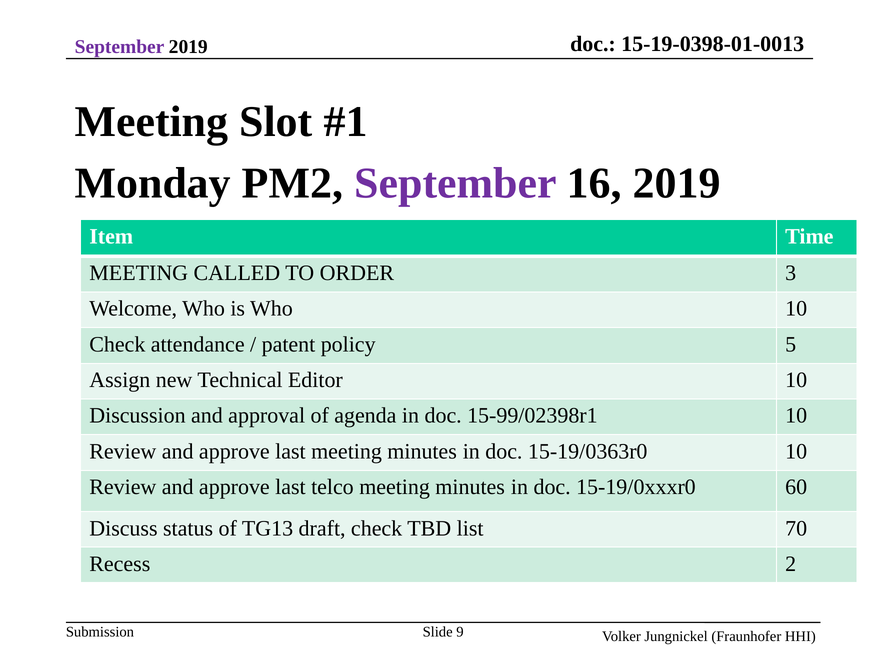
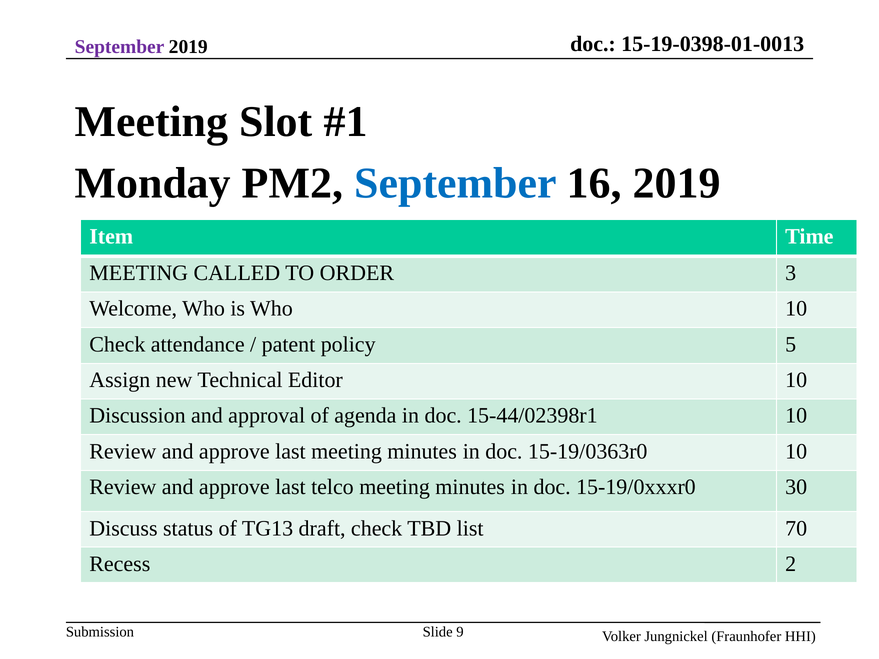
September at (455, 183) colour: purple -> blue
15-99/02398r1: 15-99/02398r1 -> 15-44/02398r1
60: 60 -> 30
